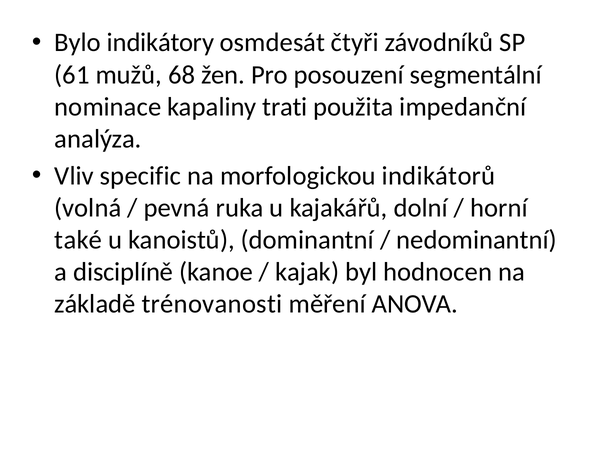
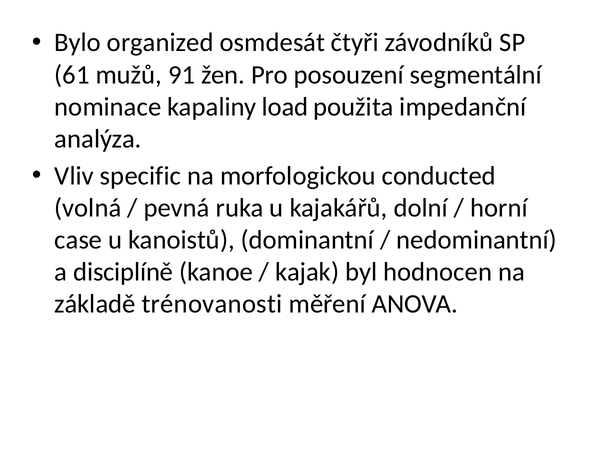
indikátory: indikátory -> organized
68: 68 -> 91
trati: trati -> load
indikátorů: indikátorů -> conducted
také: také -> case
